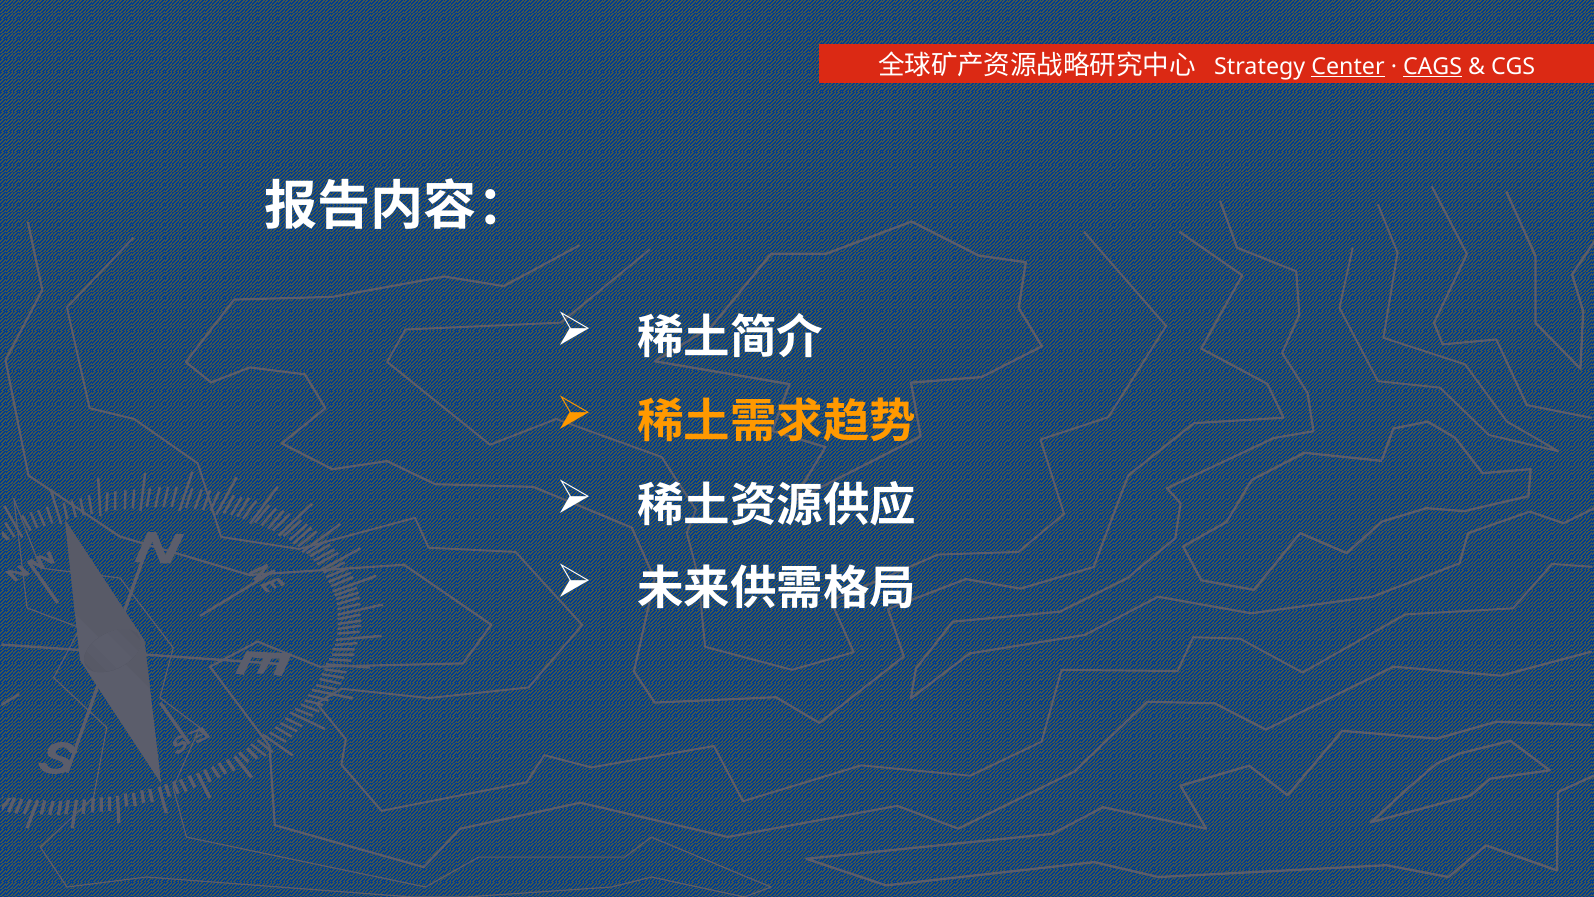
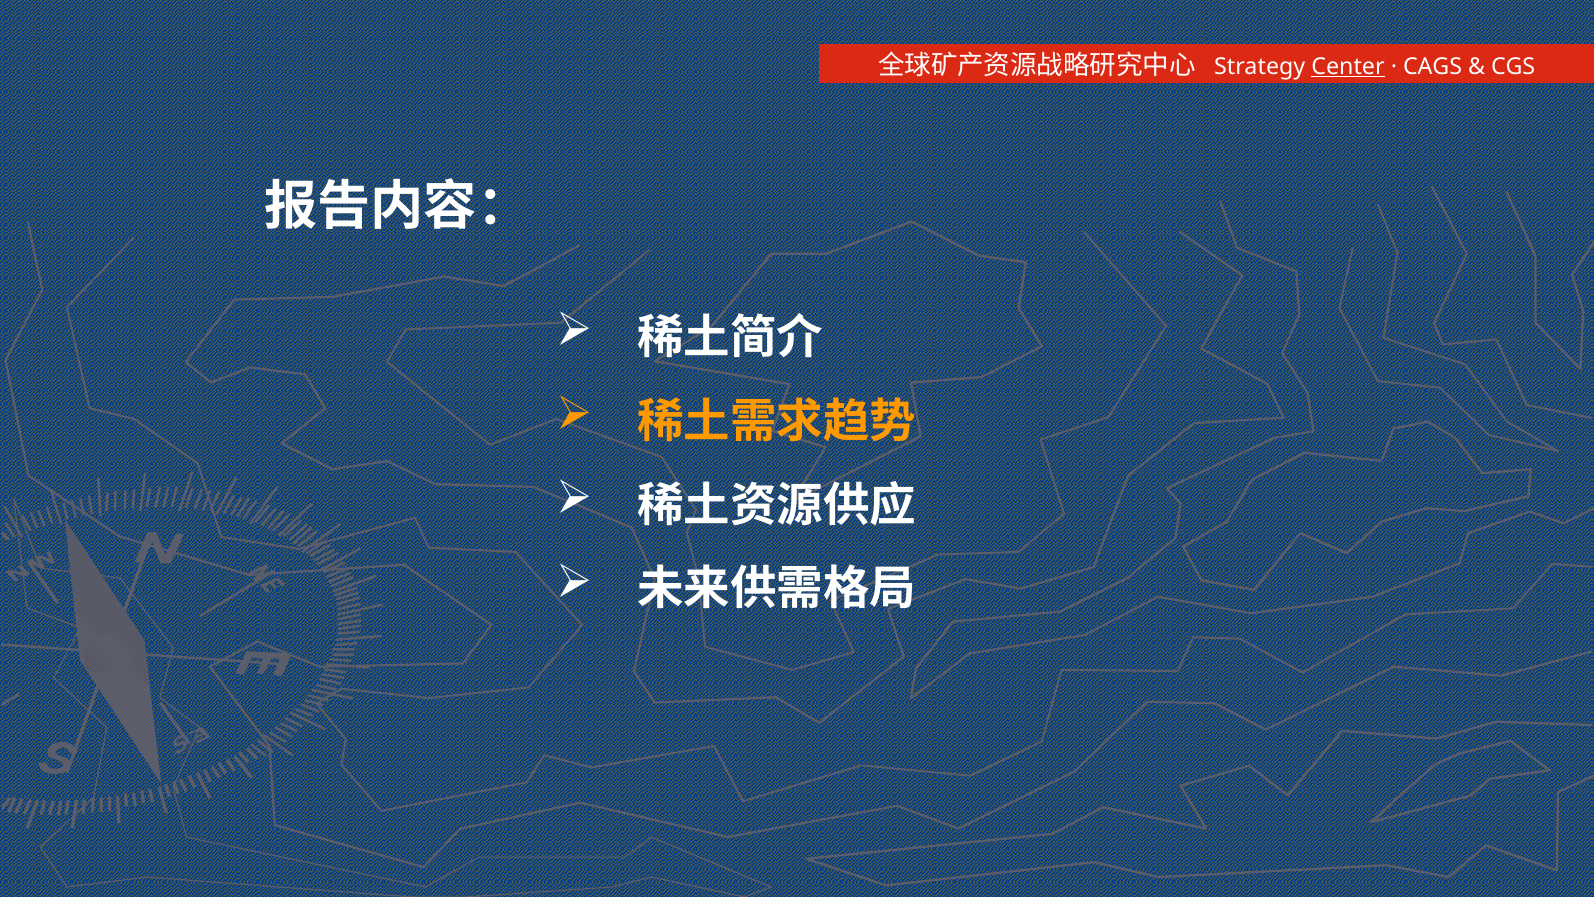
CAGS underline: present -> none
